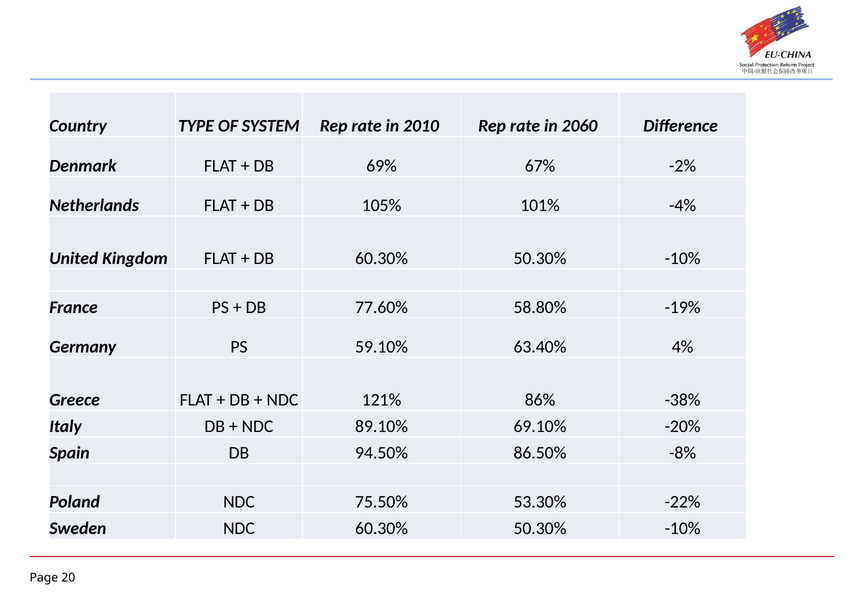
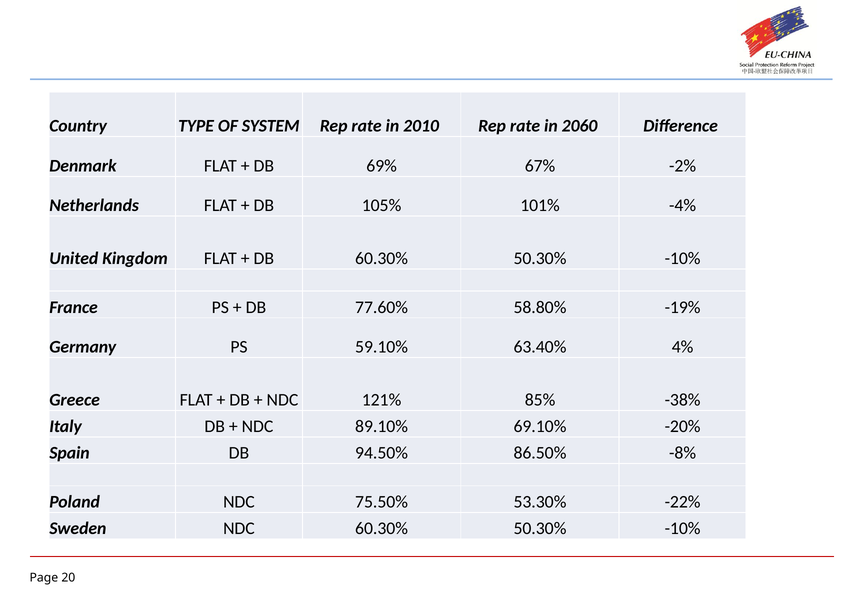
86%: 86% -> 85%
